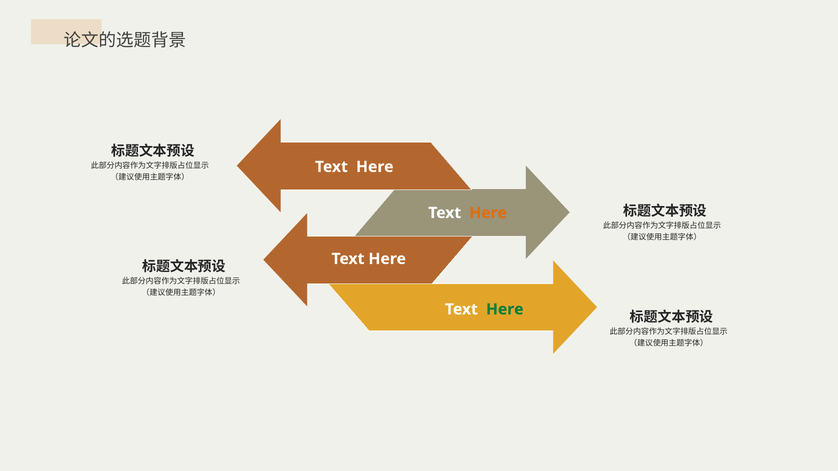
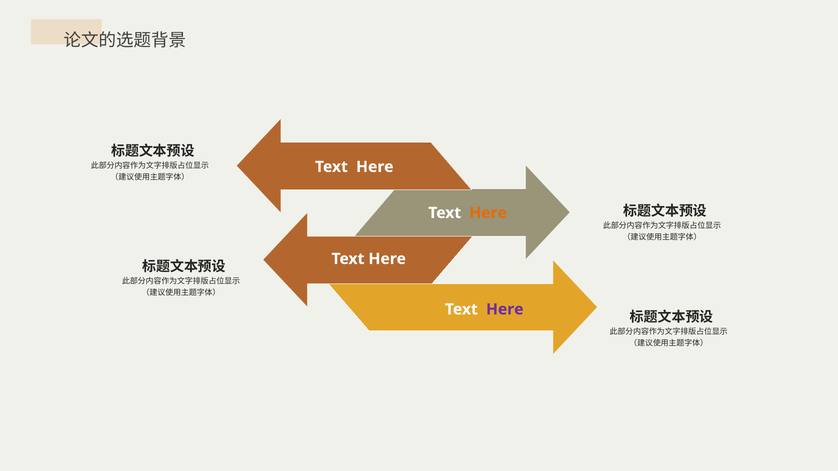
Here at (505, 310) colour: green -> purple
